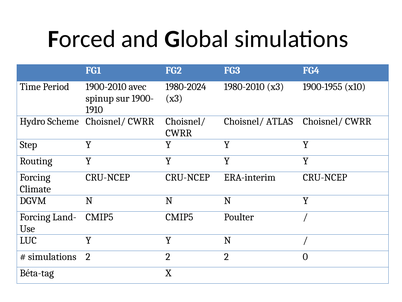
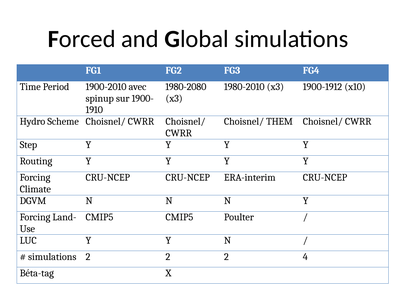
1980-2024: 1980-2024 -> 1980-2080
1900-1955: 1900-1955 -> 1900-1912
ATLAS: ATLAS -> THEM
0: 0 -> 4
